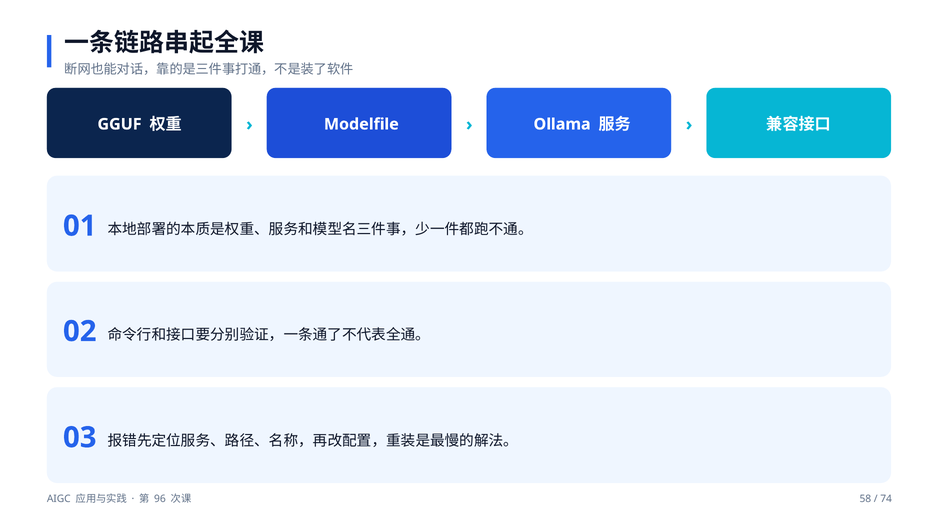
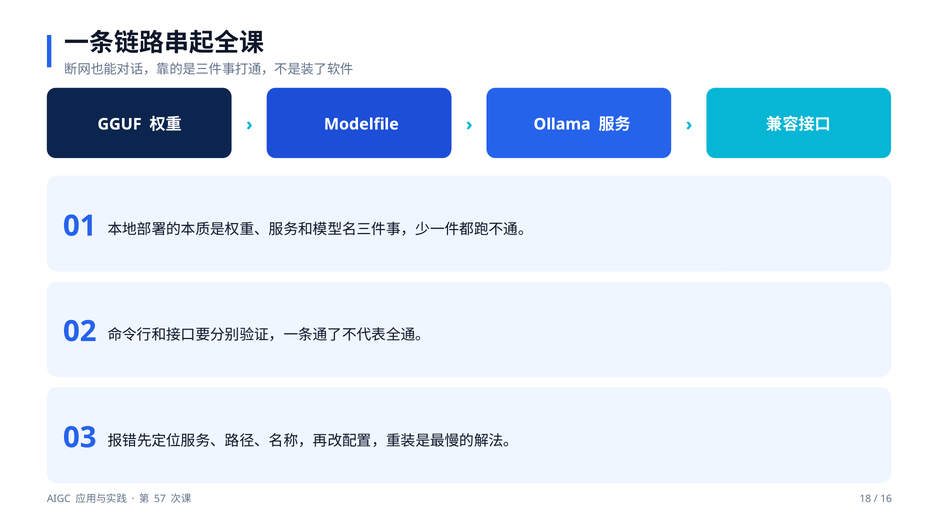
96: 96 -> 57
58: 58 -> 18
74: 74 -> 16
